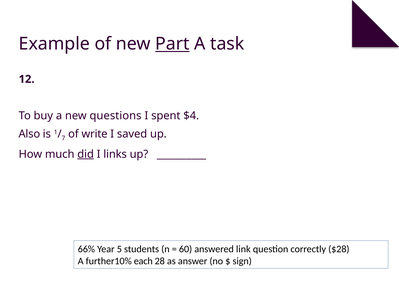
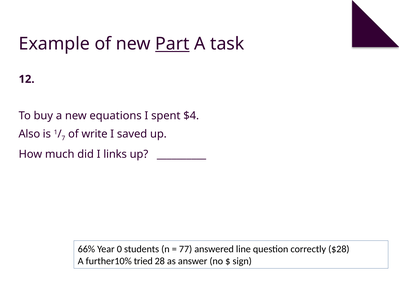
questions: questions -> equations
did underline: present -> none
5: 5 -> 0
60: 60 -> 77
link: link -> line
each: each -> tried
